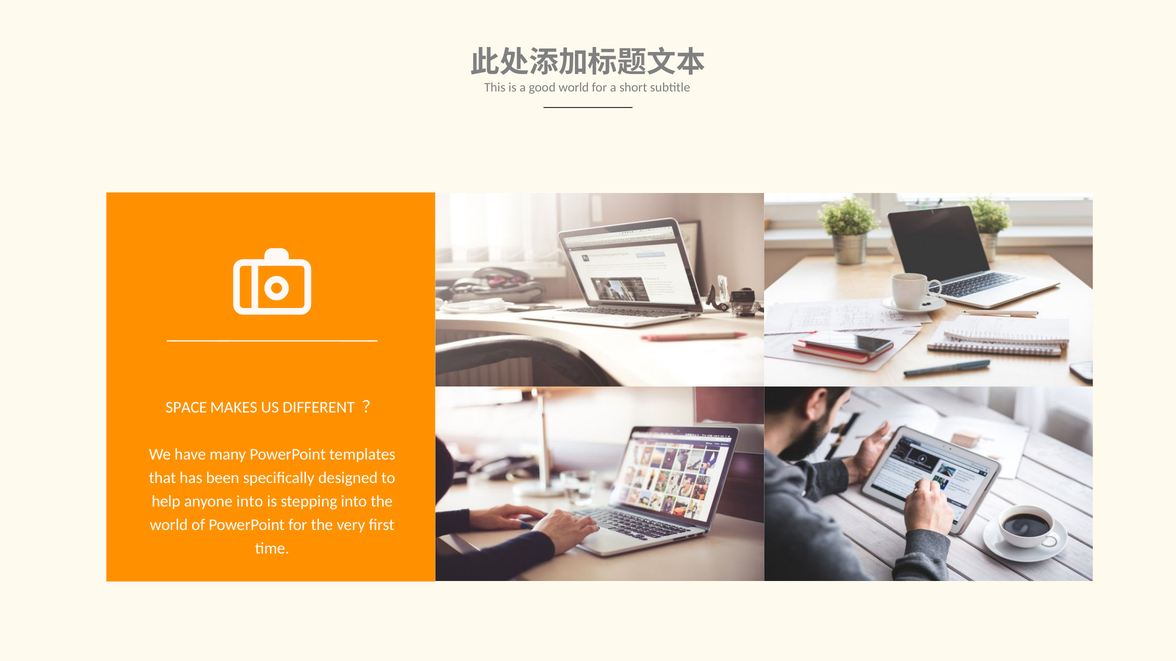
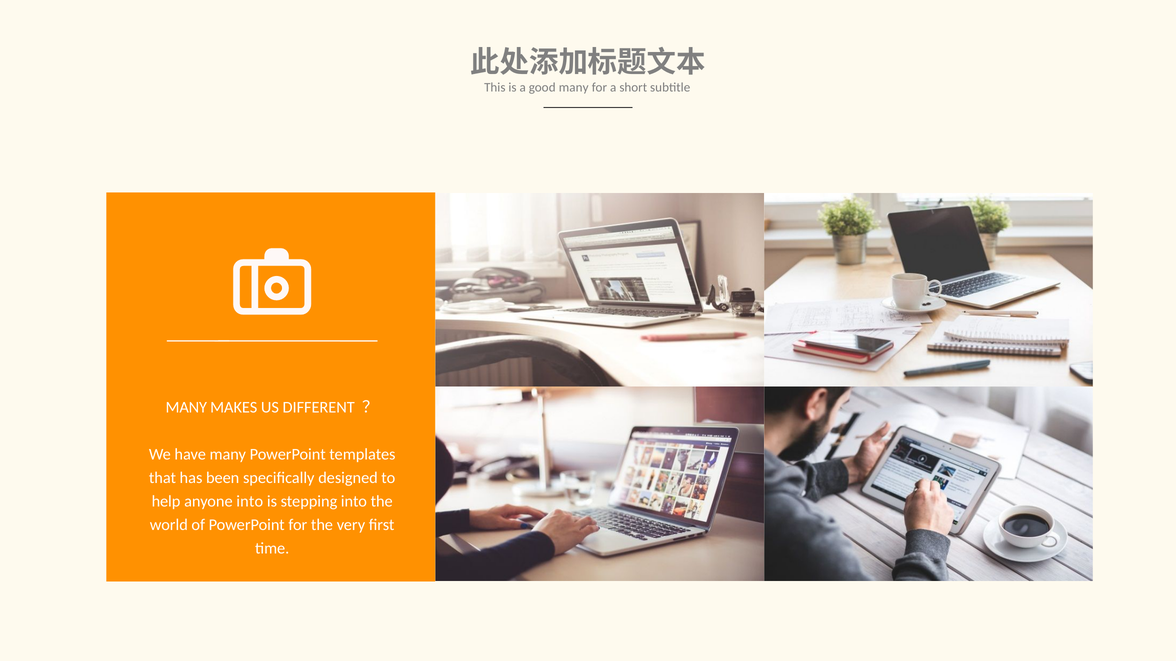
good world: world -> many
SPACE at (186, 408): SPACE -> MANY
